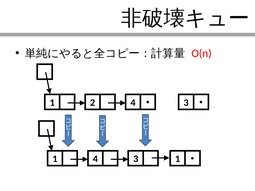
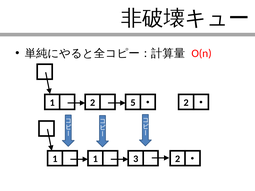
2 4: 4 -> 5
3 at (186, 103): 3 -> 2
1 4: 4 -> 1
3 1: 1 -> 2
